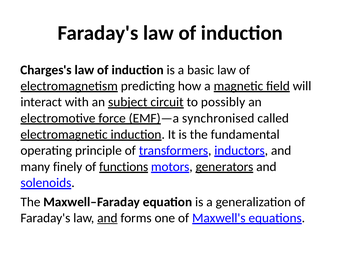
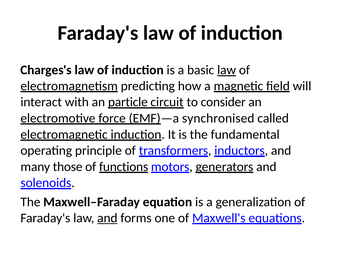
law at (227, 70) underline: none -> present
subject: subject -> particle
possibly: possibly -> consider
finely: finely -> those
